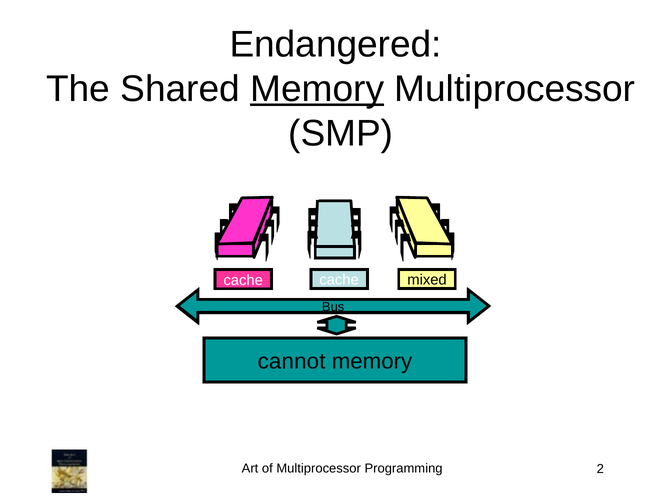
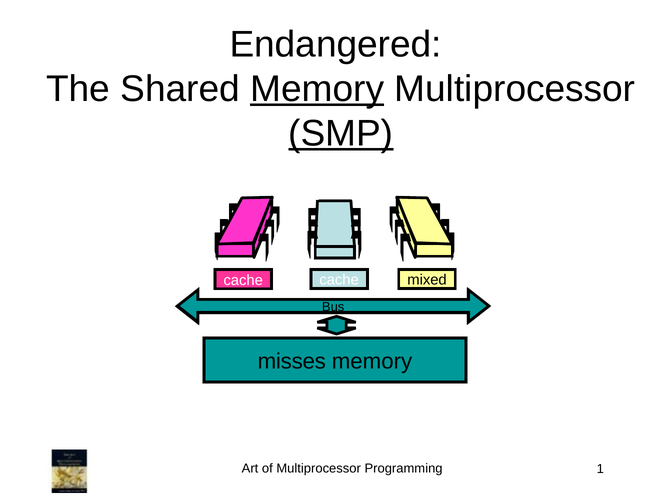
SMP underline: none -> present
cannot: cannot -> misses
2: 2 -> 1
